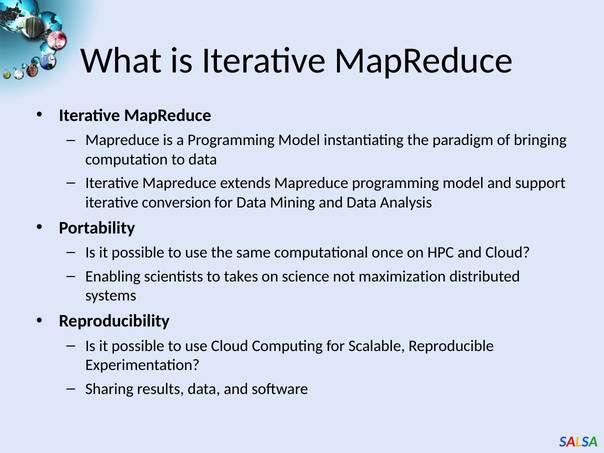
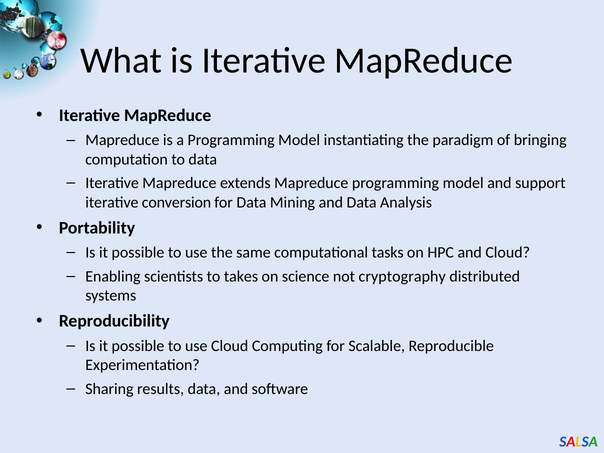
once: once -> tasks
maximization: maximization -> cryptography
